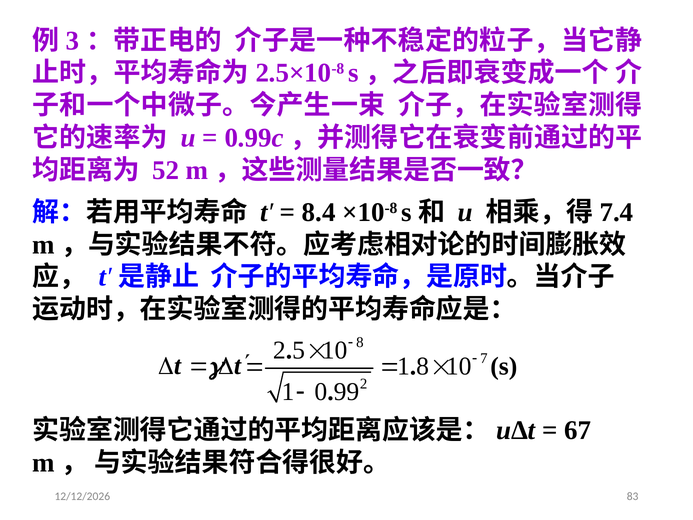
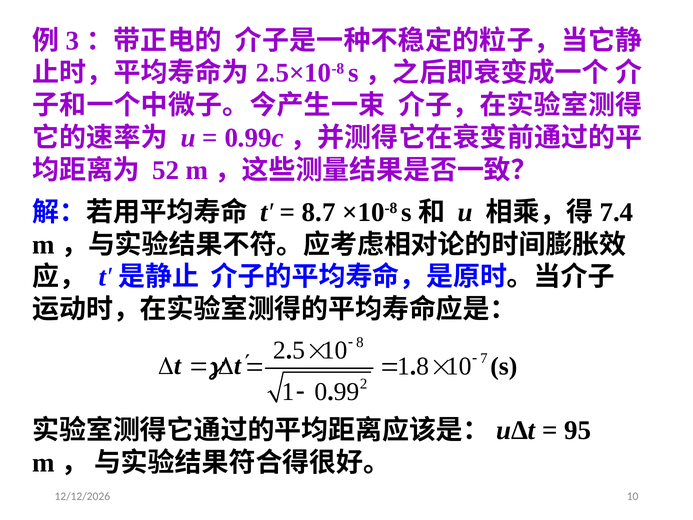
8.4: 8.4 -> 8.7
67: 67 -> 95
83 at (633, 496): 83 -> 10
